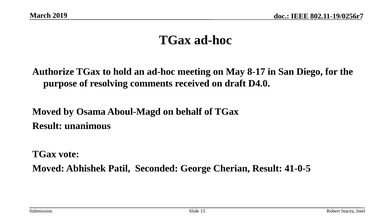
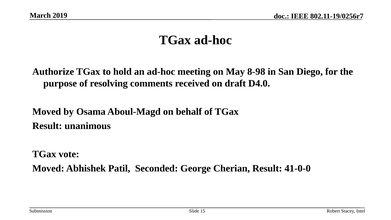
8-17: 8-17 -> 8-98
41-0-5: 41-0-5 -> 41-0-0
